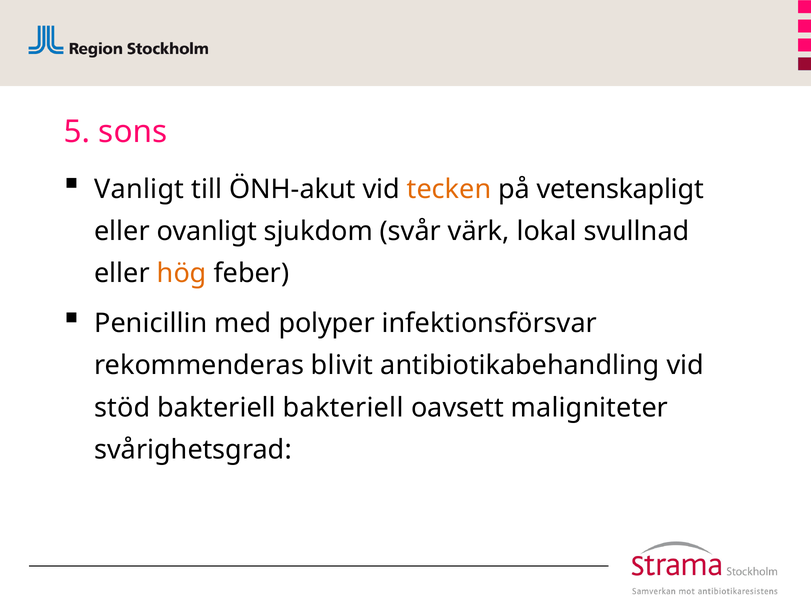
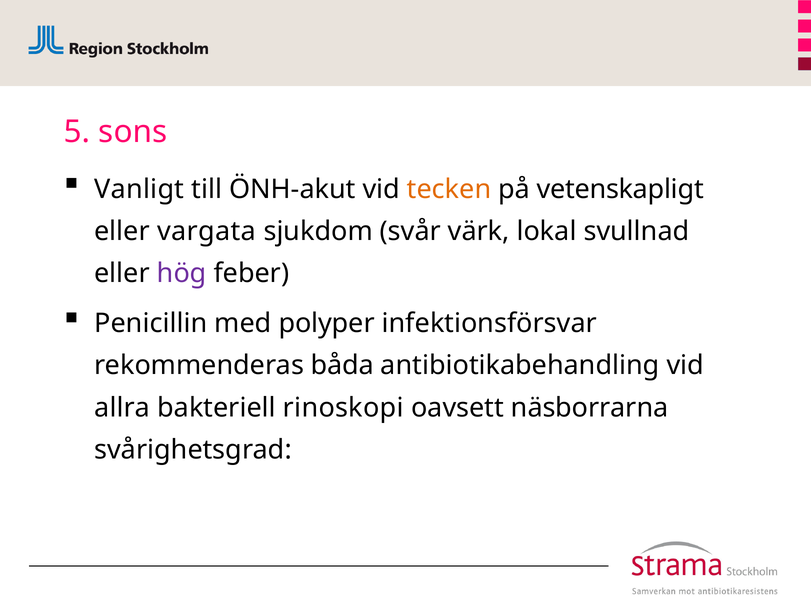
ovanligt: ovanligt -> vargata
hög colour: orange -> purple
blivit: blivit -> båda
stöd: stöd -> allra
bakteriell bakteriell: bakteriell -> rinoskopi
maligniteter: maligniteter -> näsborrarna
